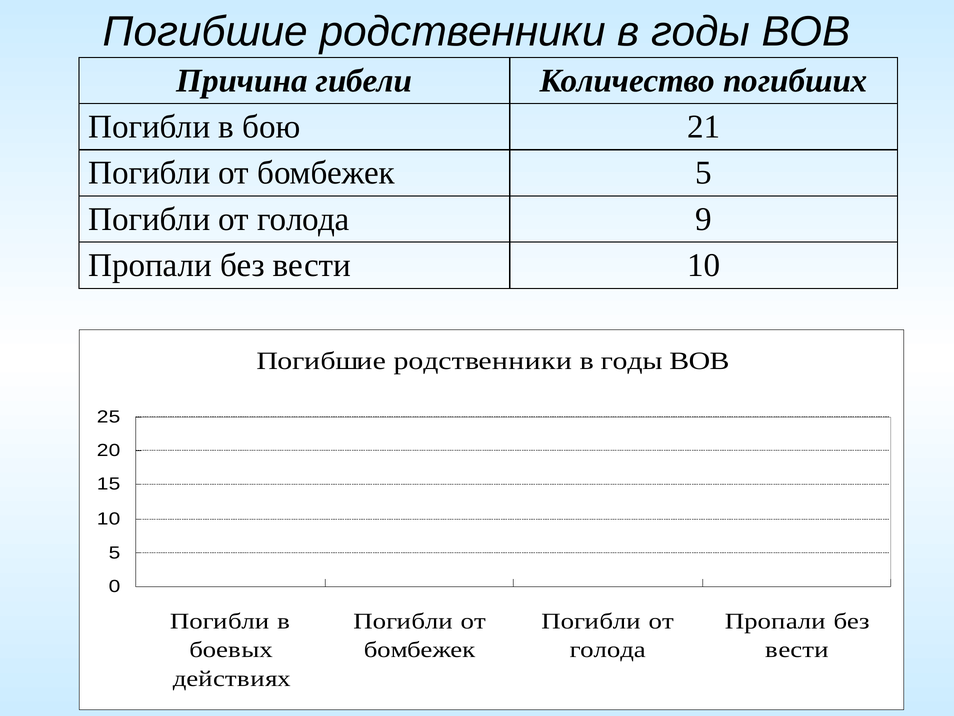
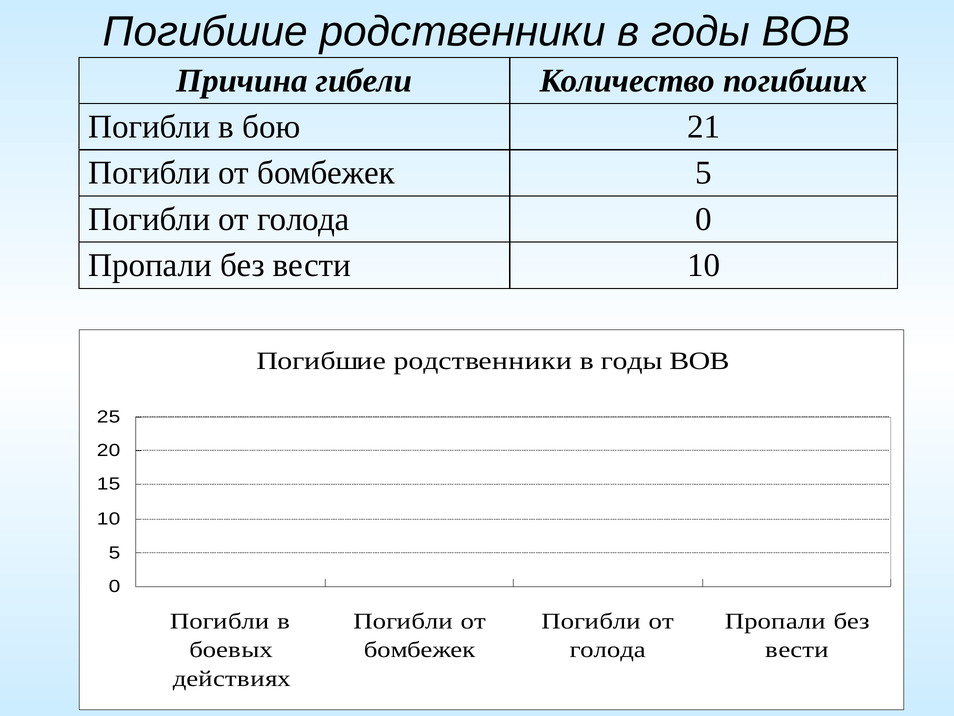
голода 9: 9 -> 0
